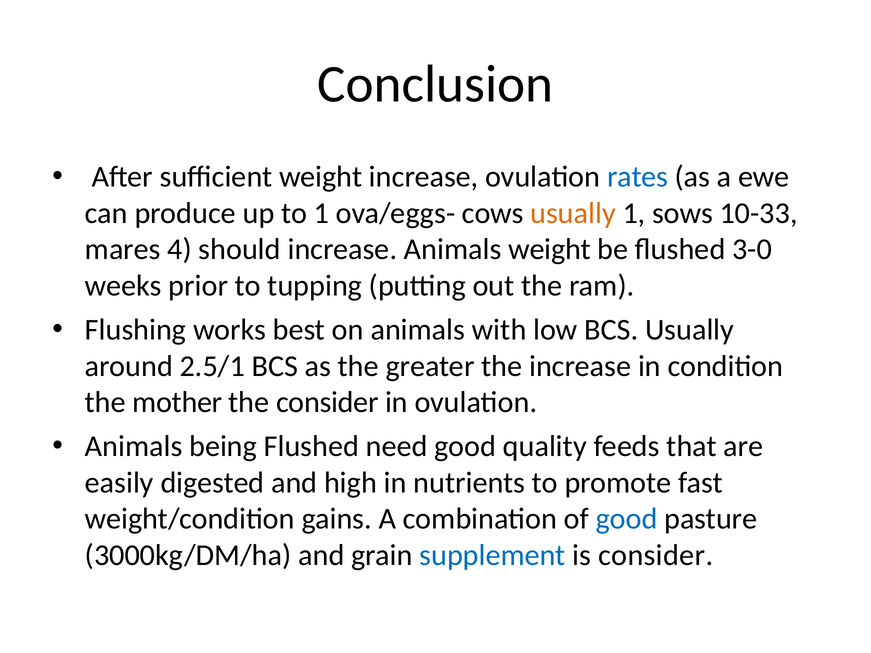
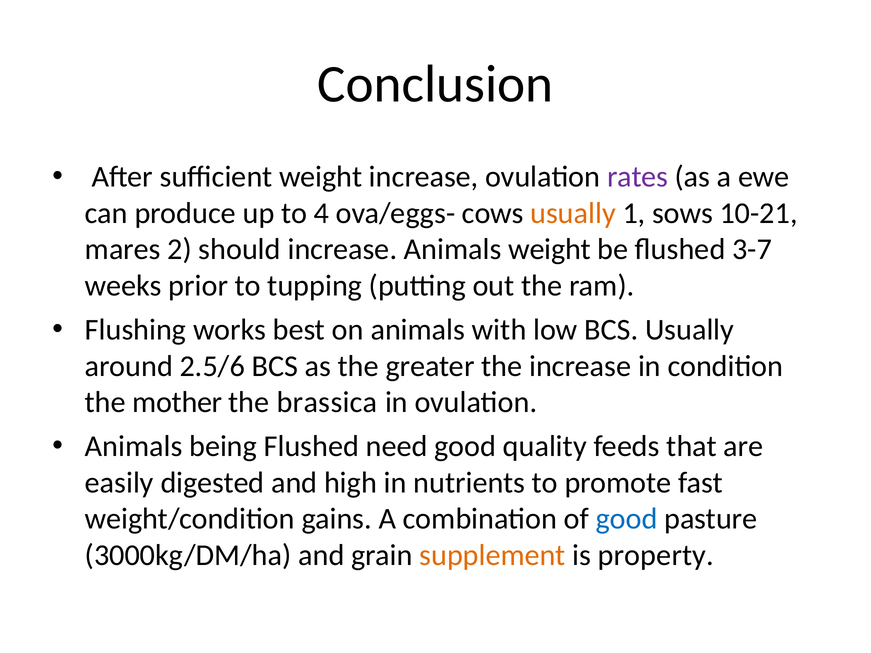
rates colour: blue -> purple
to 1: 1 -> 4
10-33: 10-33 -> 10-21
4: 4 -> 2
3-0: 3-0 -> 3-7
2.5/1: 2.5/1 -> 2.5/6
the consider: consider -> brassica
supplement colour: blue -> orange
is consider: consider -> property
